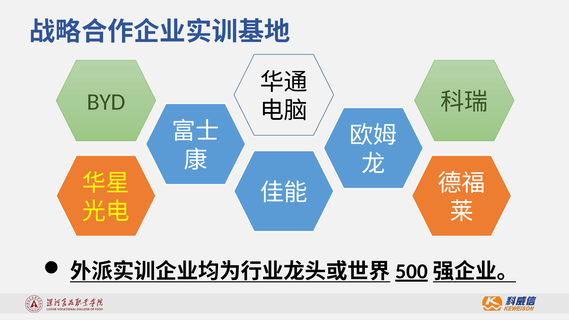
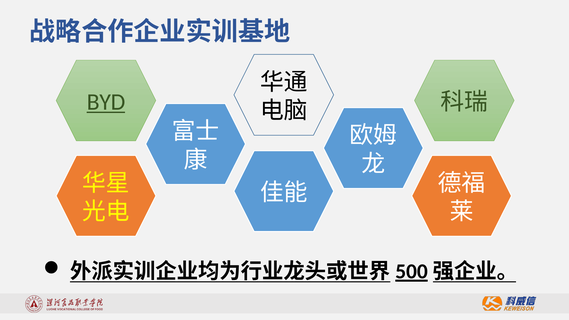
BYD underline: none -> present
